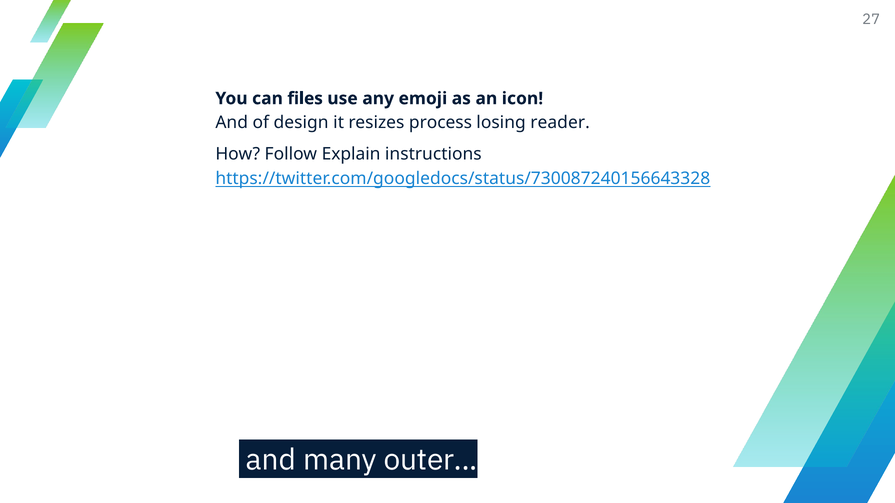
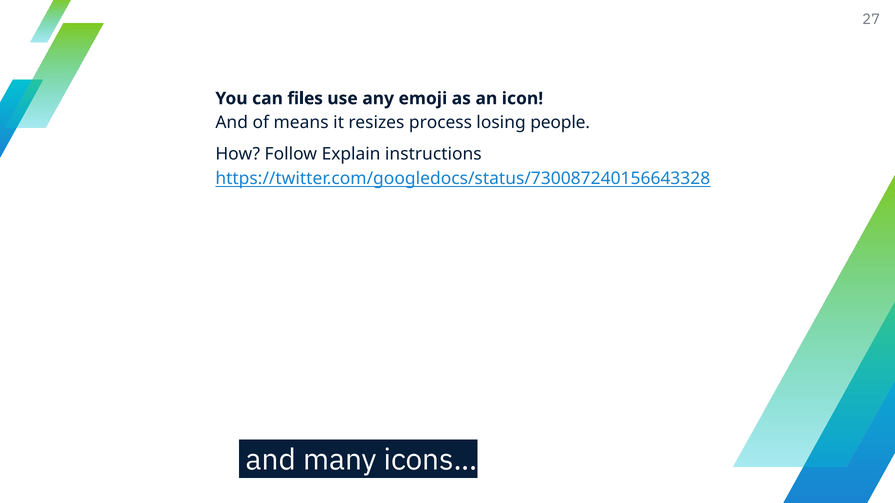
design: design -> means
reader: reader -> people
outer: outer -> icons
